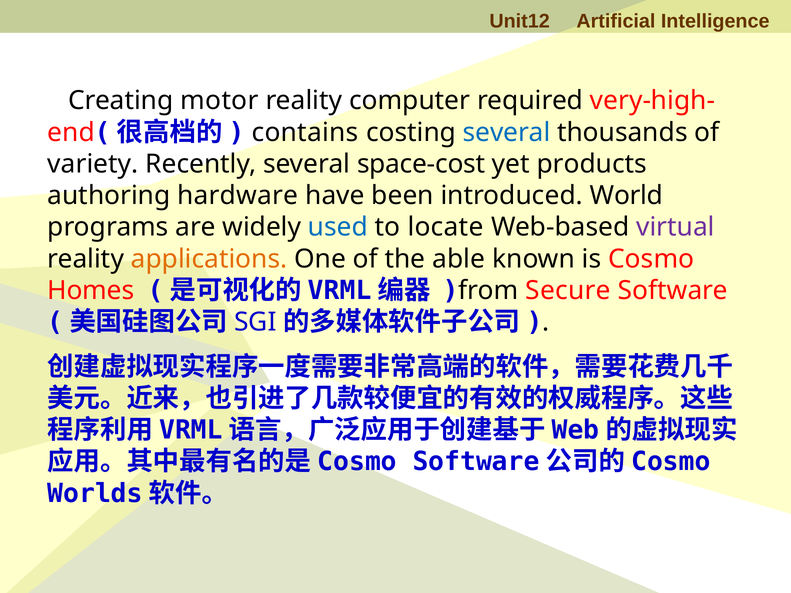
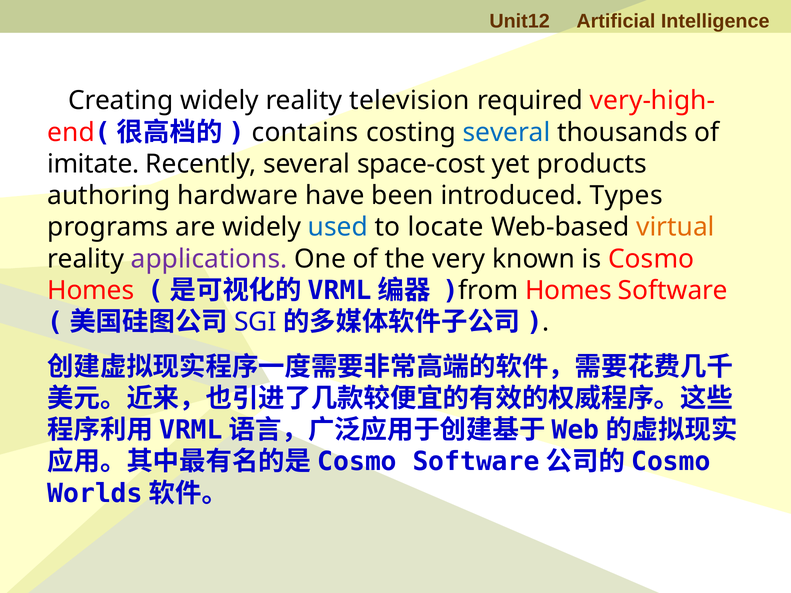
Creating motor: motor -> widely
computer: computer -> television
variety: variety -> imitate
World: World -> Types
virtual colour: purple -> orange
applications colour: orange -> purple
able: able -> very
Secure at (568, 291): Secure -> Homes
